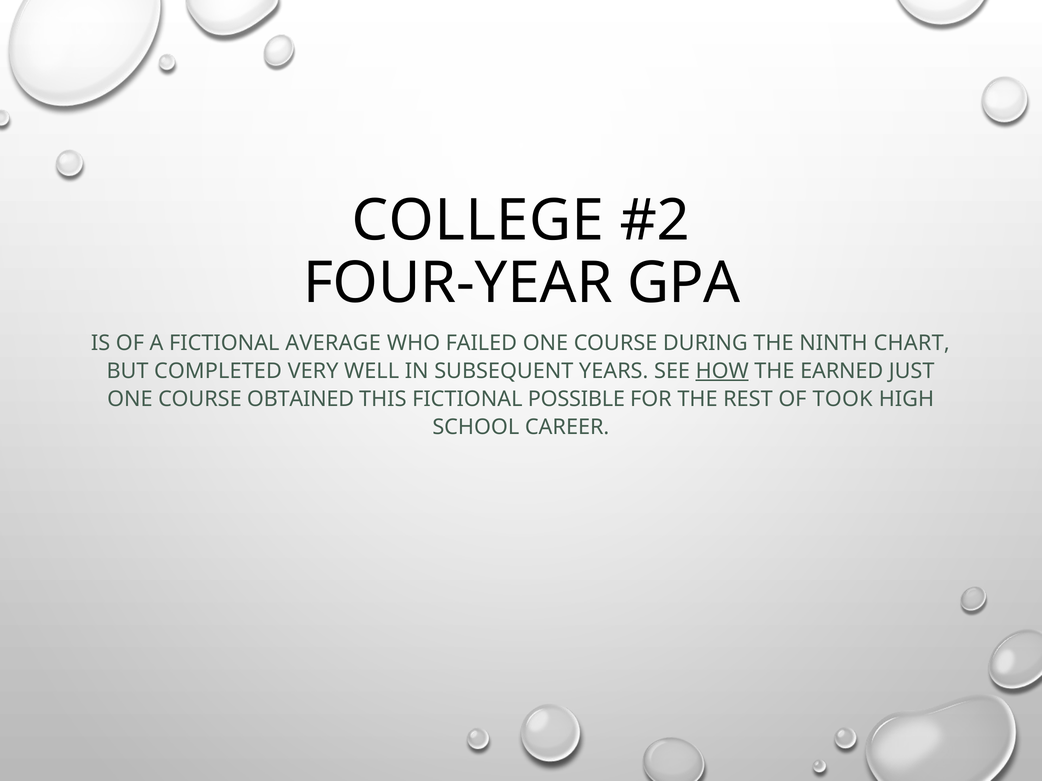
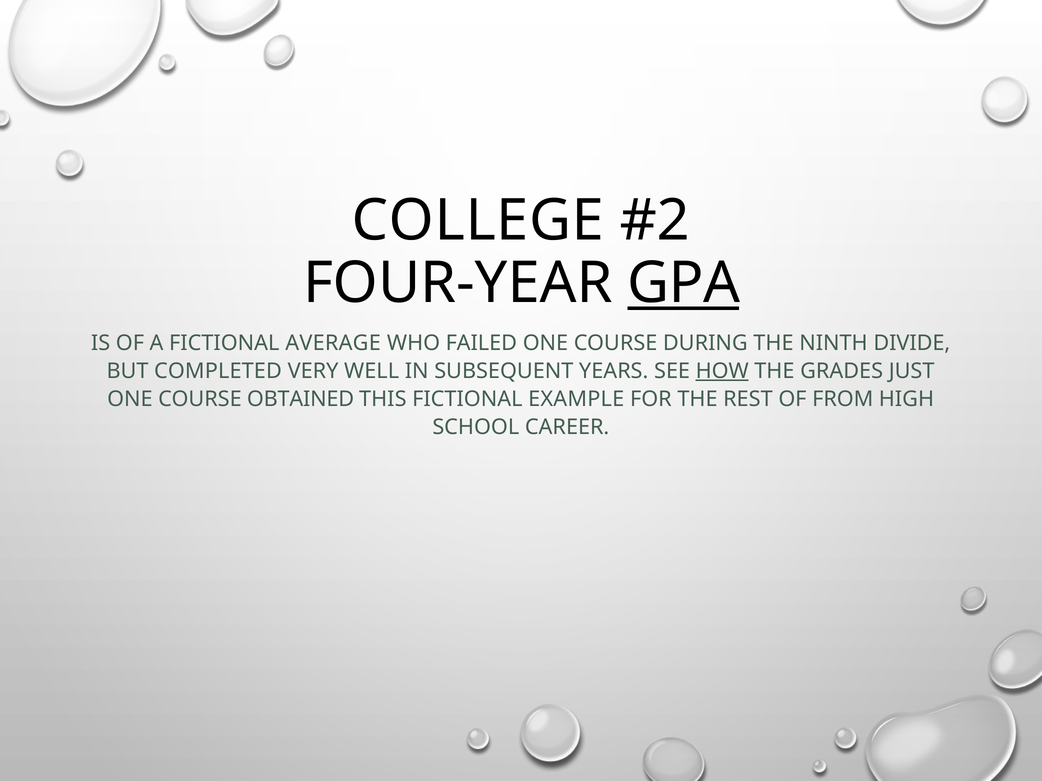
GPA underline: none -> present
CHART: CHART -> DIVIDE
EARNED: EARNED -> GRADES
POSSIBLE: POSSIBLE -> EXAMPLE
TOOK: TOOK -> FROM
